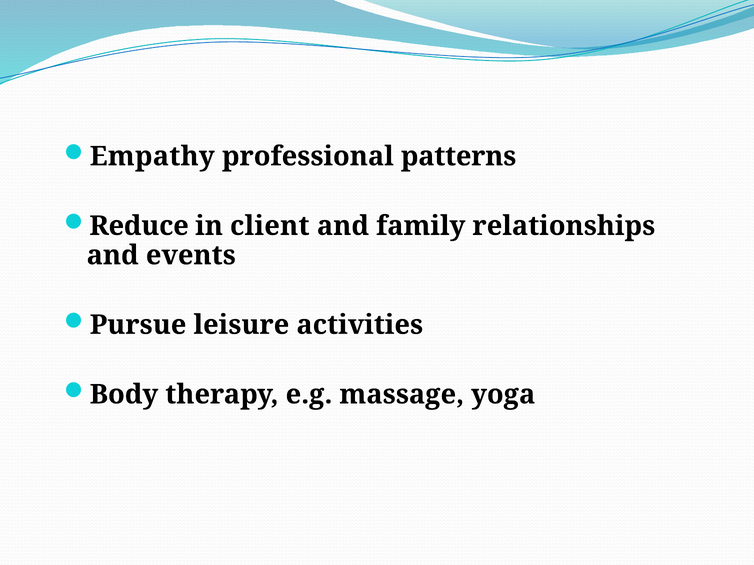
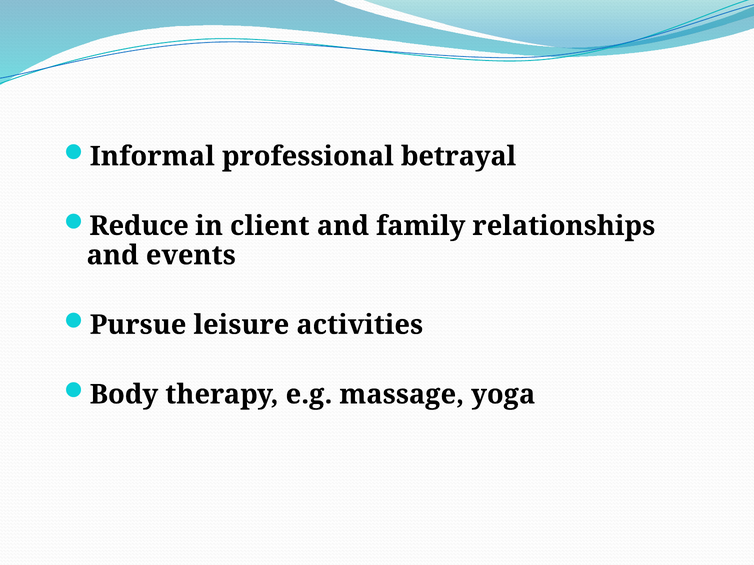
Empathy: Empathy -> Informal
patterns: patterns -> betrayal
